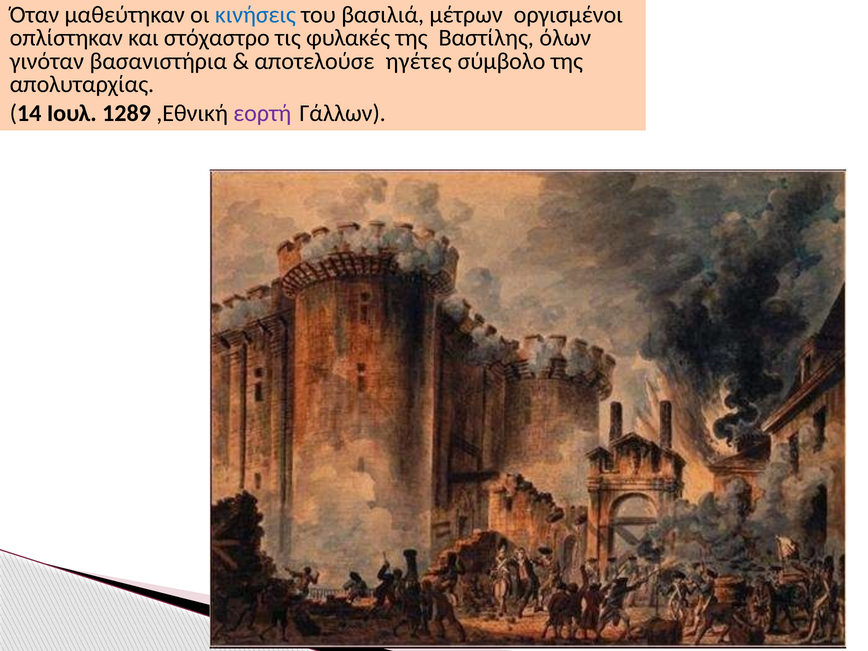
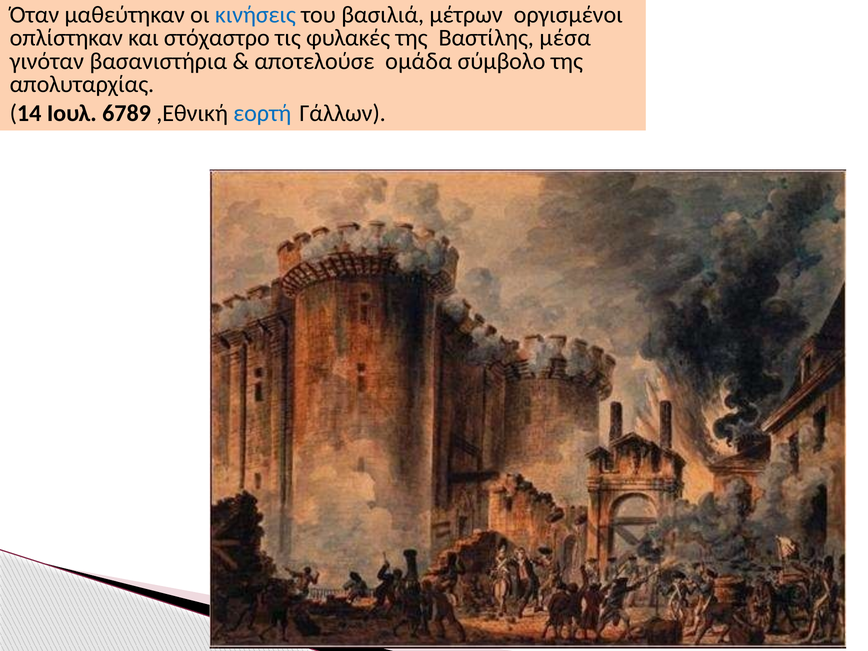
όλων: όλων -> μέσα
ηγέτες: ηγέτες -> ομάδα
1289: 1289 -> 6789
εορτή colour: purple -> blue
